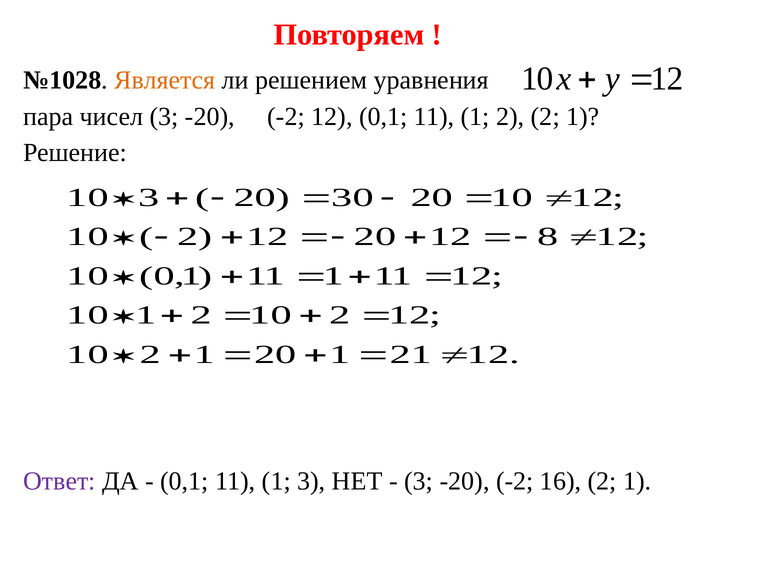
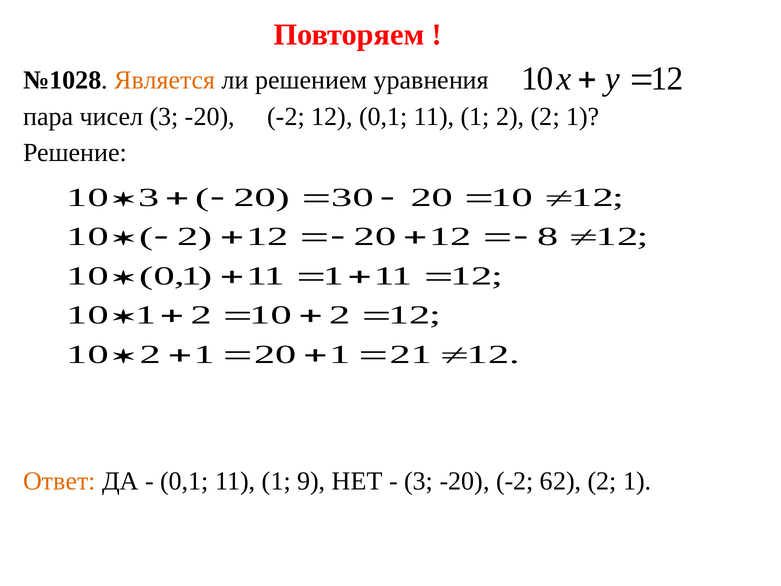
Ответ colour: purple -> orange
1 3: 3 -> 9
16: 16 -> 62
